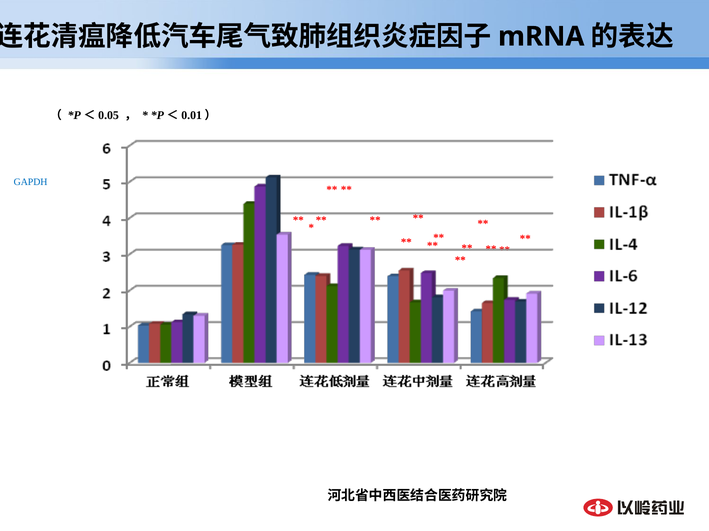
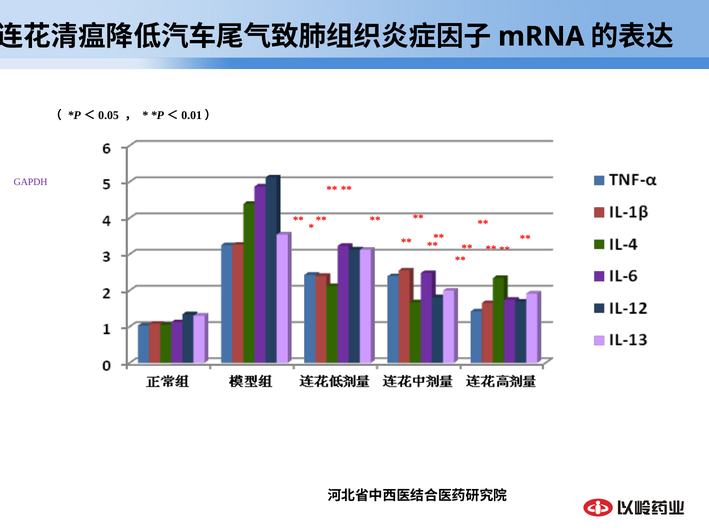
GAPDH colour: blue -> purple
